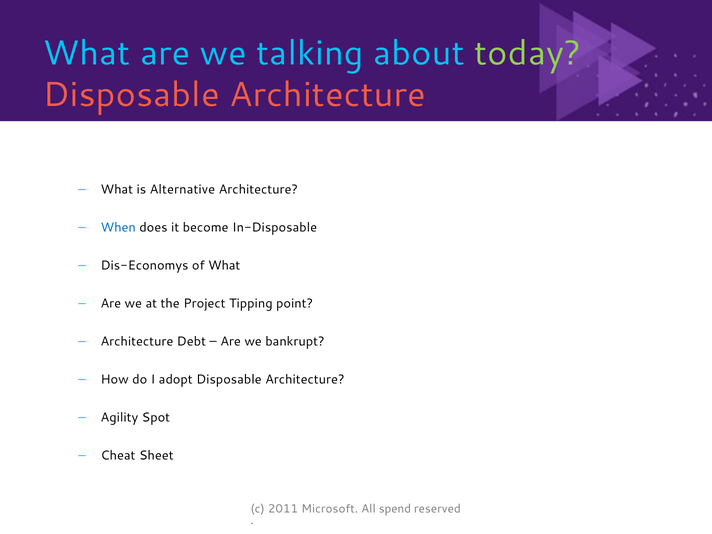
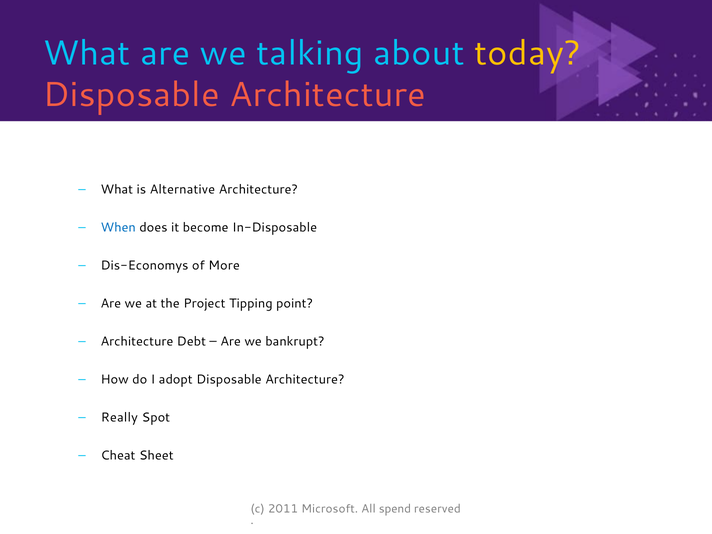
today colour: light green -> yellow
of What: What -> More
Agility: Agility -> Really
